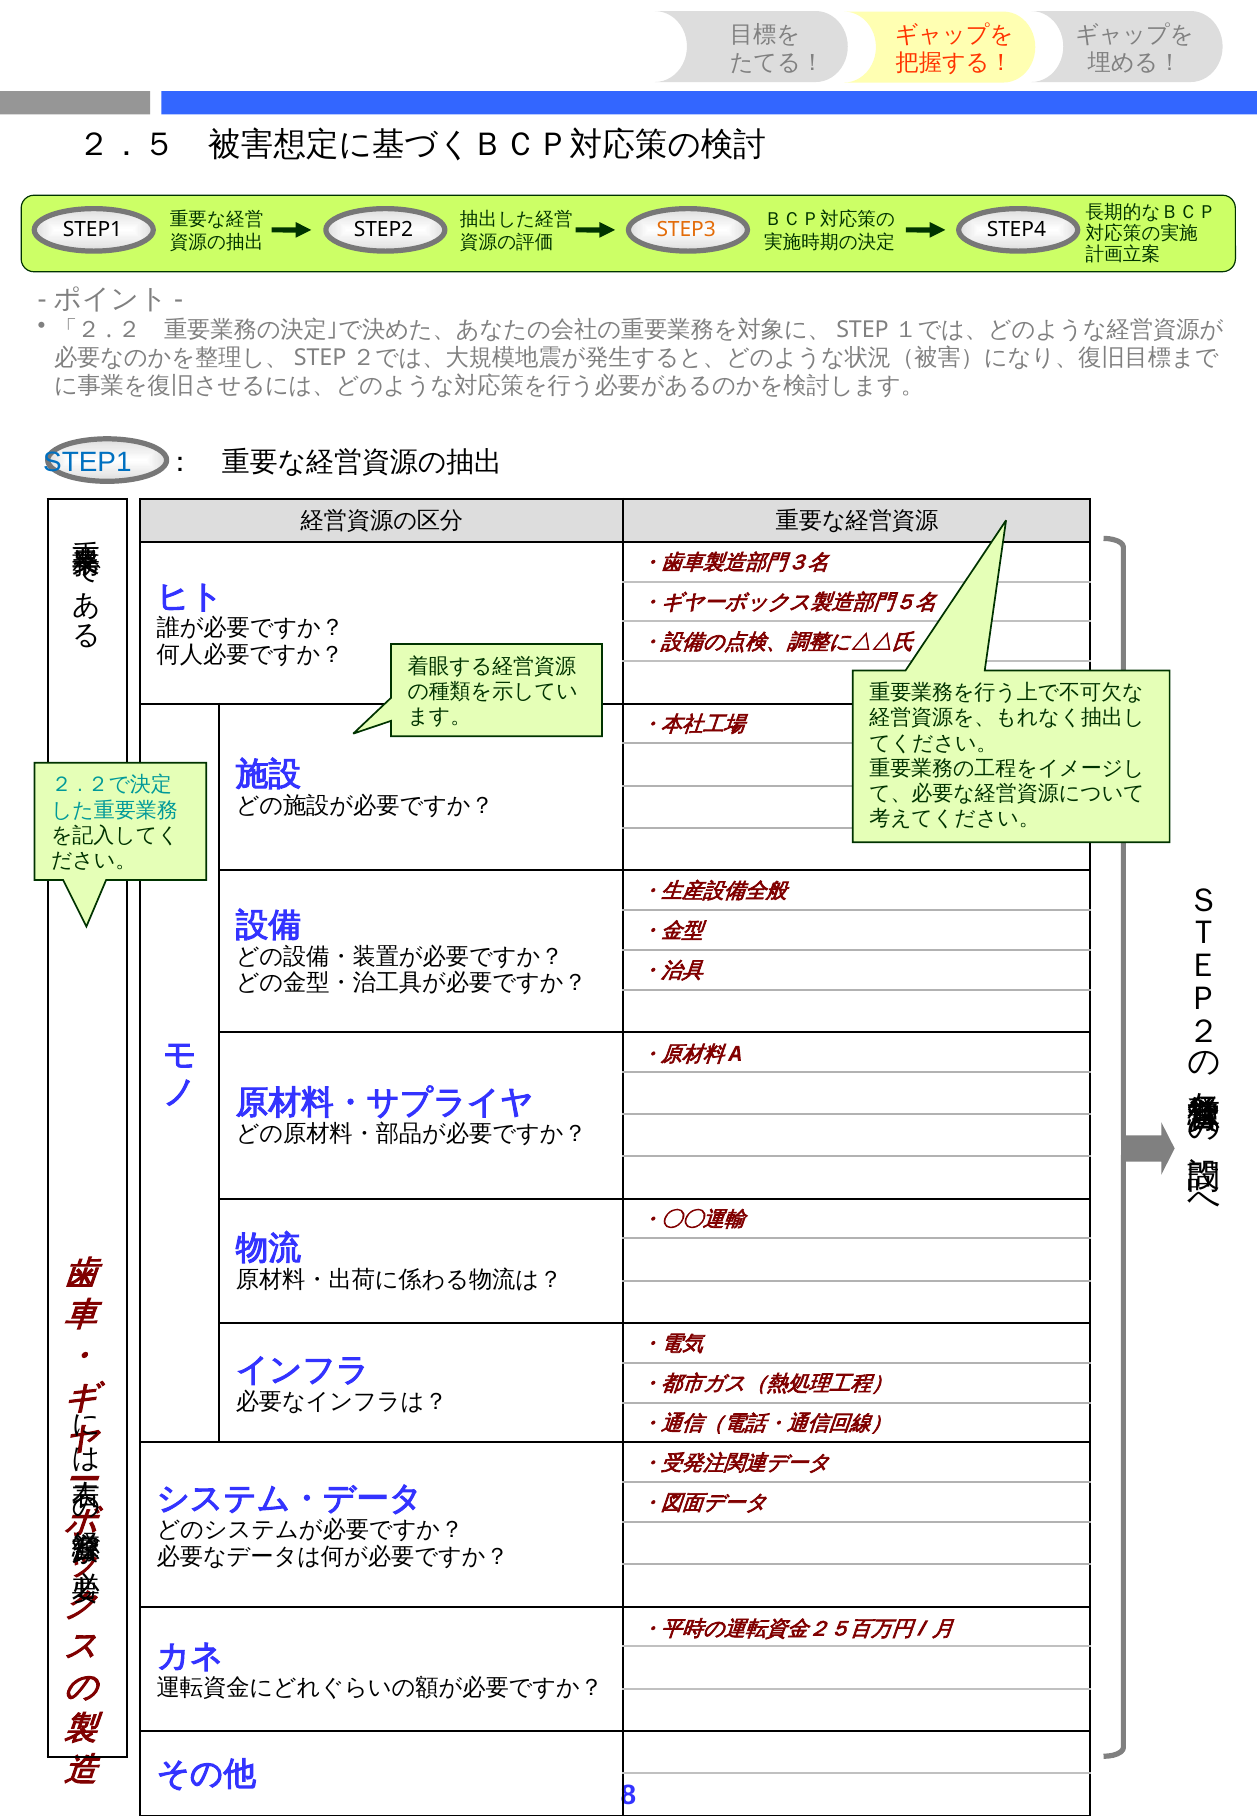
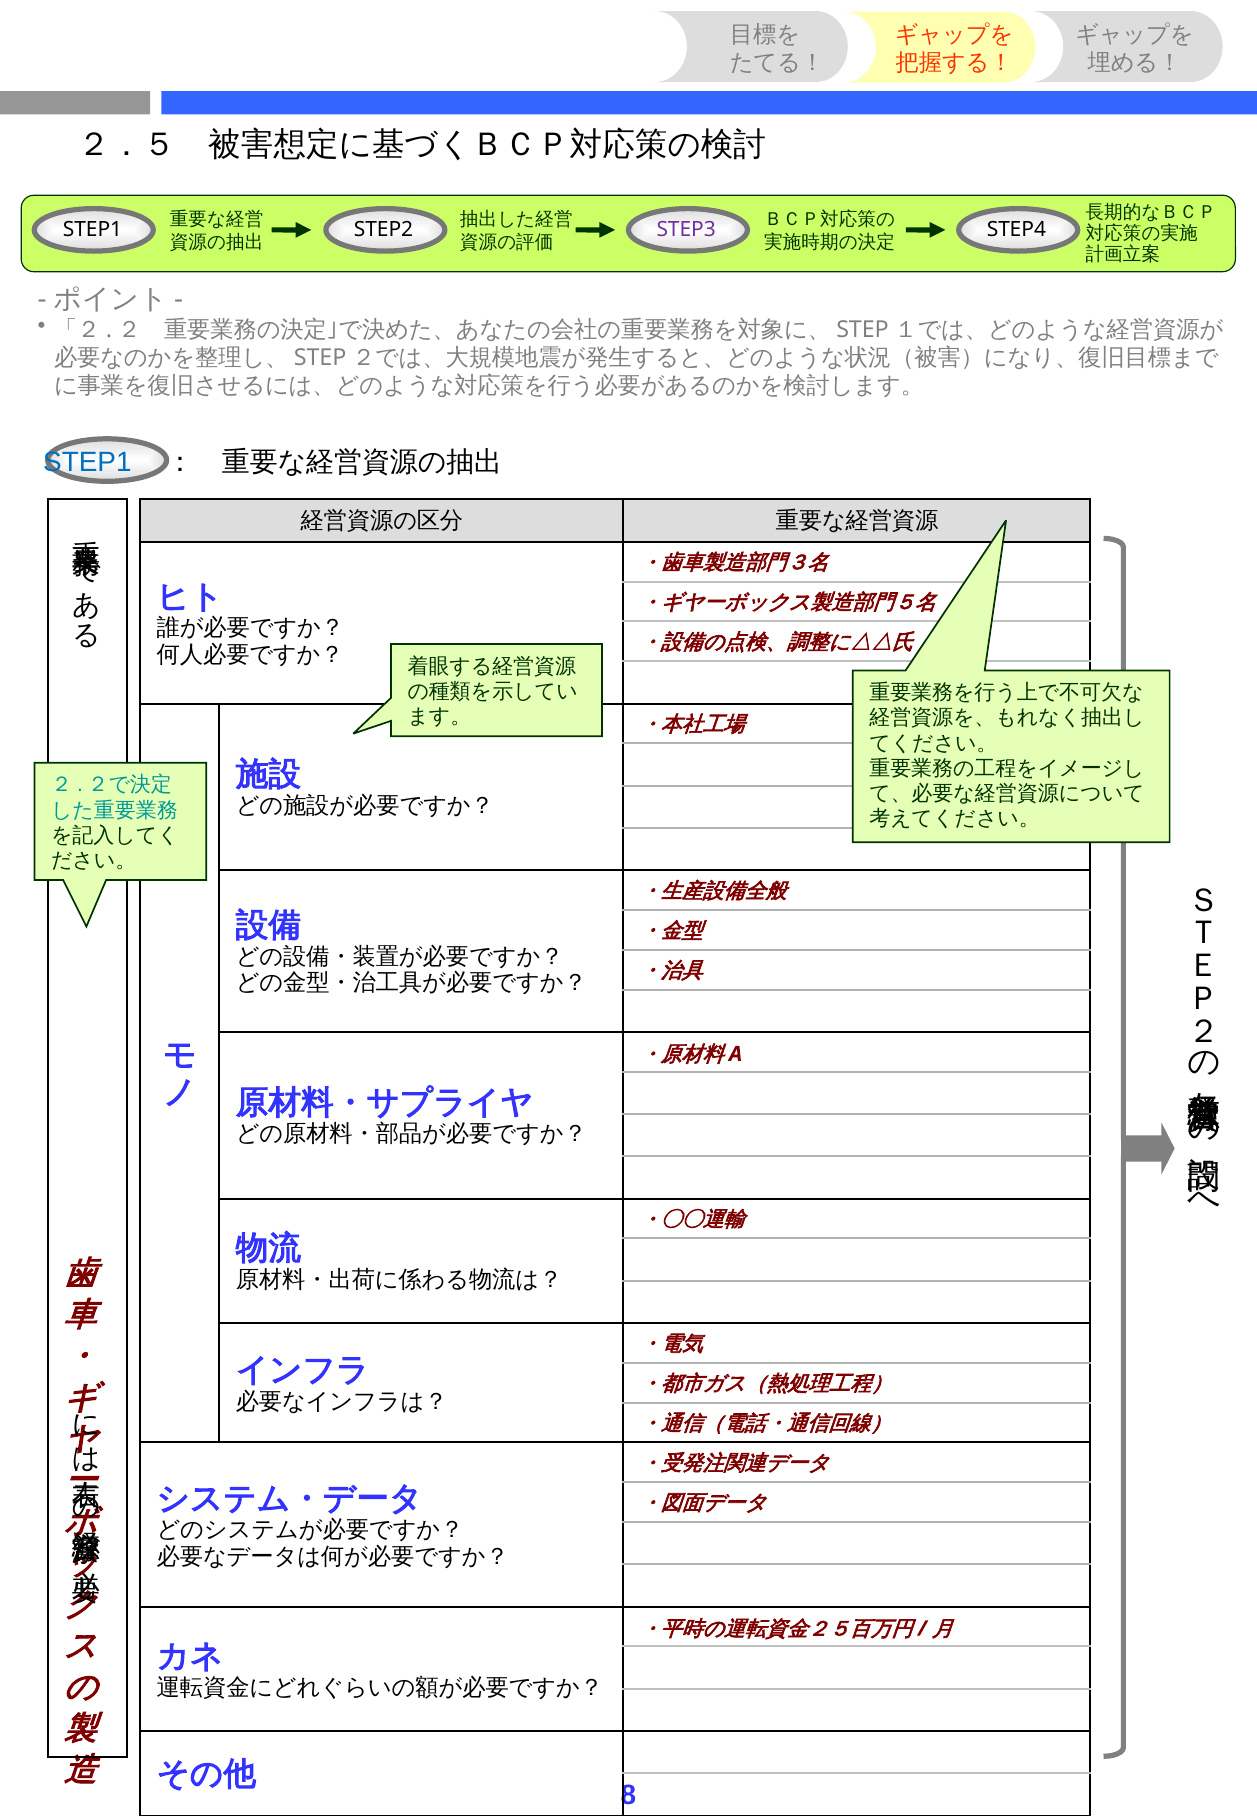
STEP3 colour: orange -> purple
